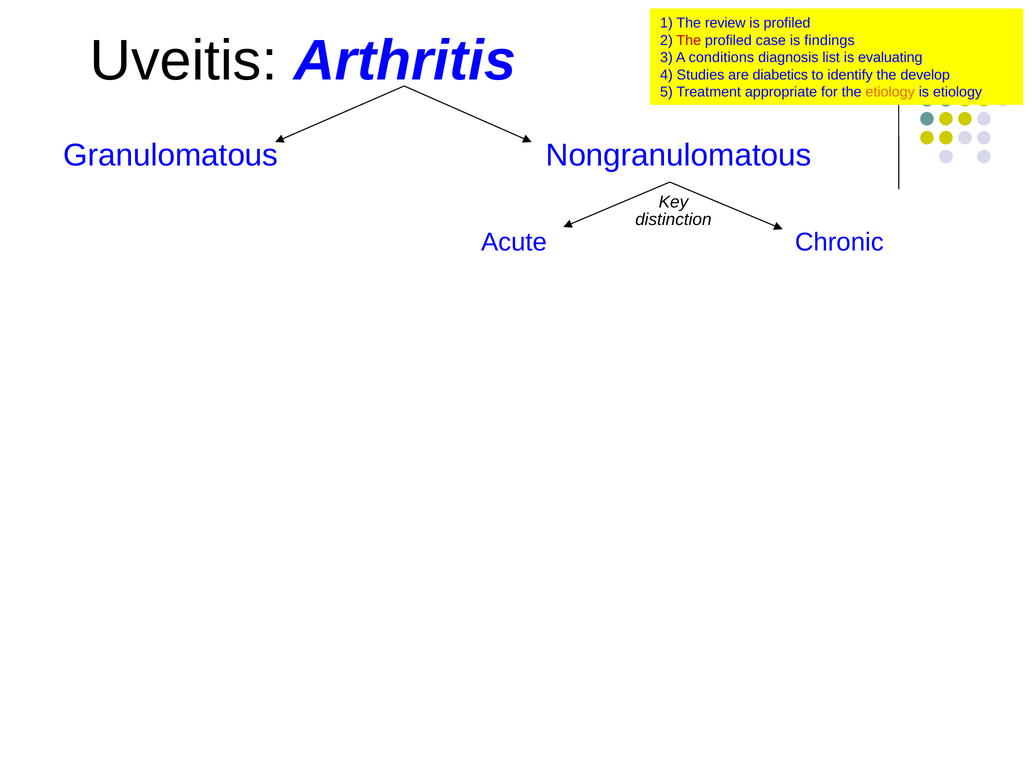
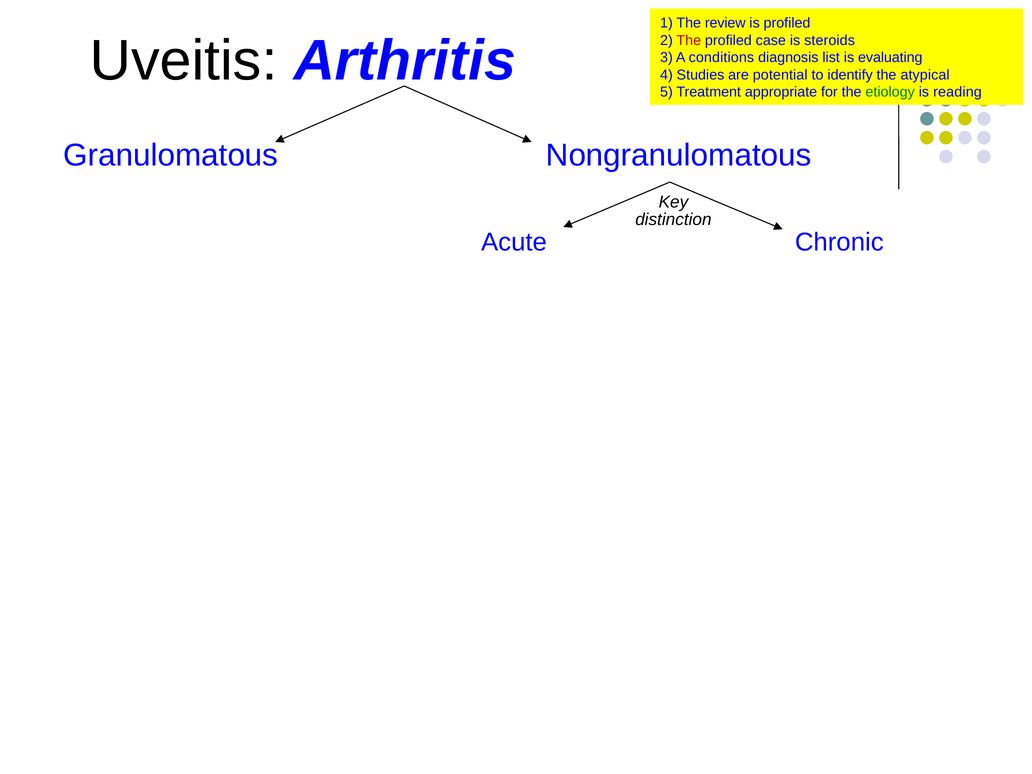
findings: findings -> steroids
diabetics: diabetics -> potential
develop: develop -> atypical
etiology at (890, 92) colour: orange -> green
is etiology: etiology -> reading
